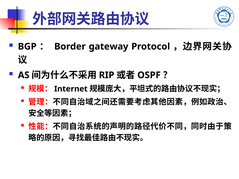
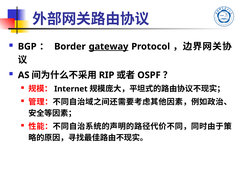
gateway underline: none -> present
